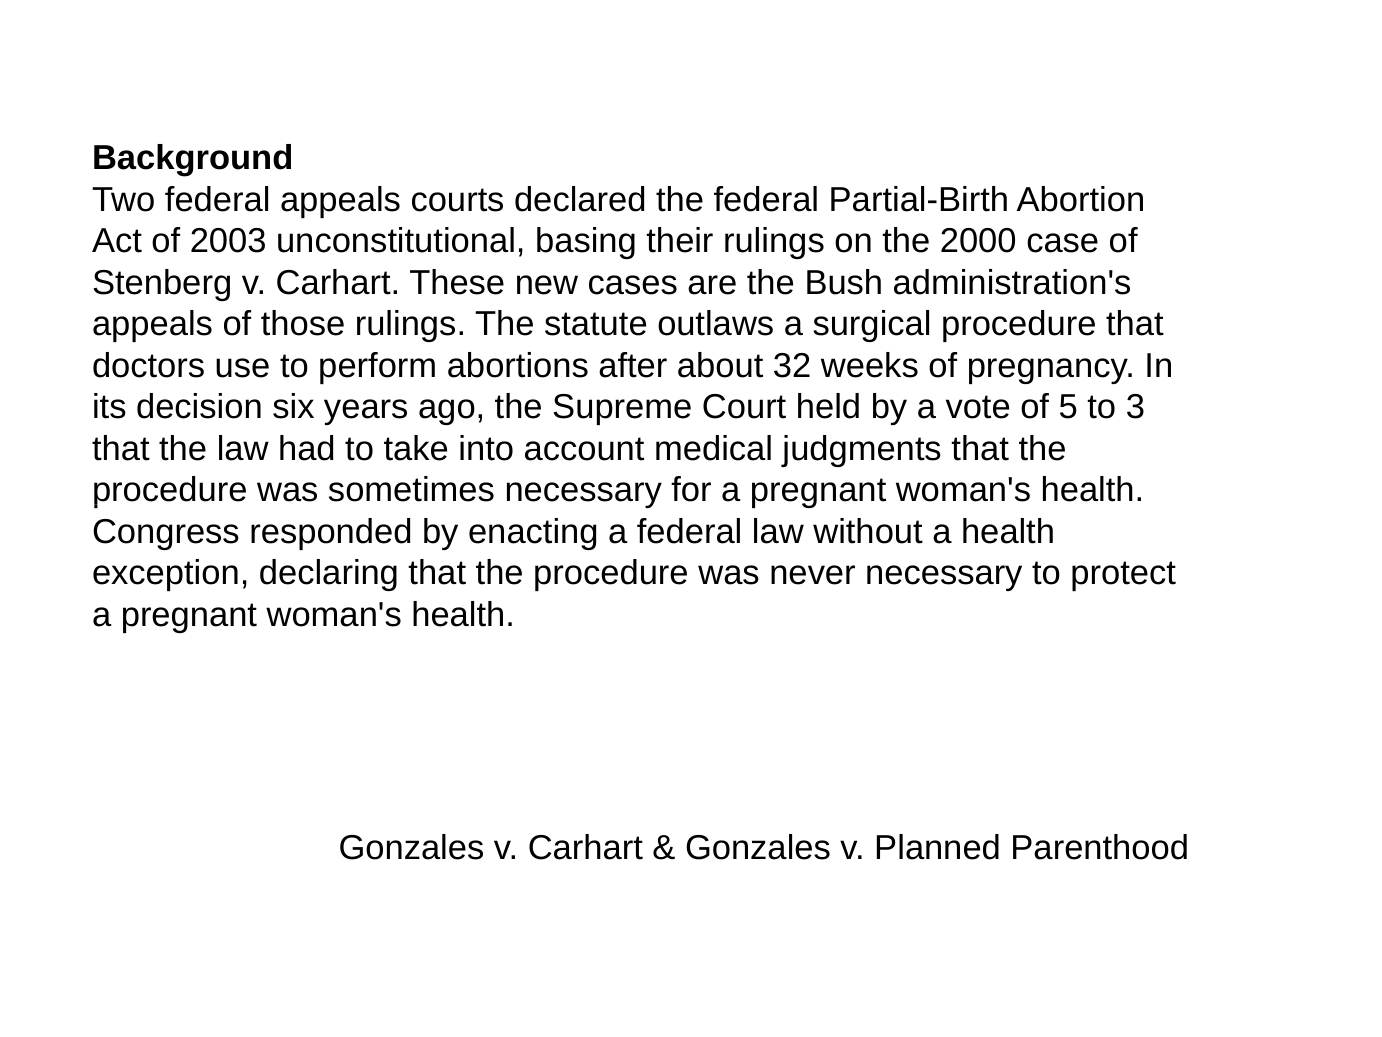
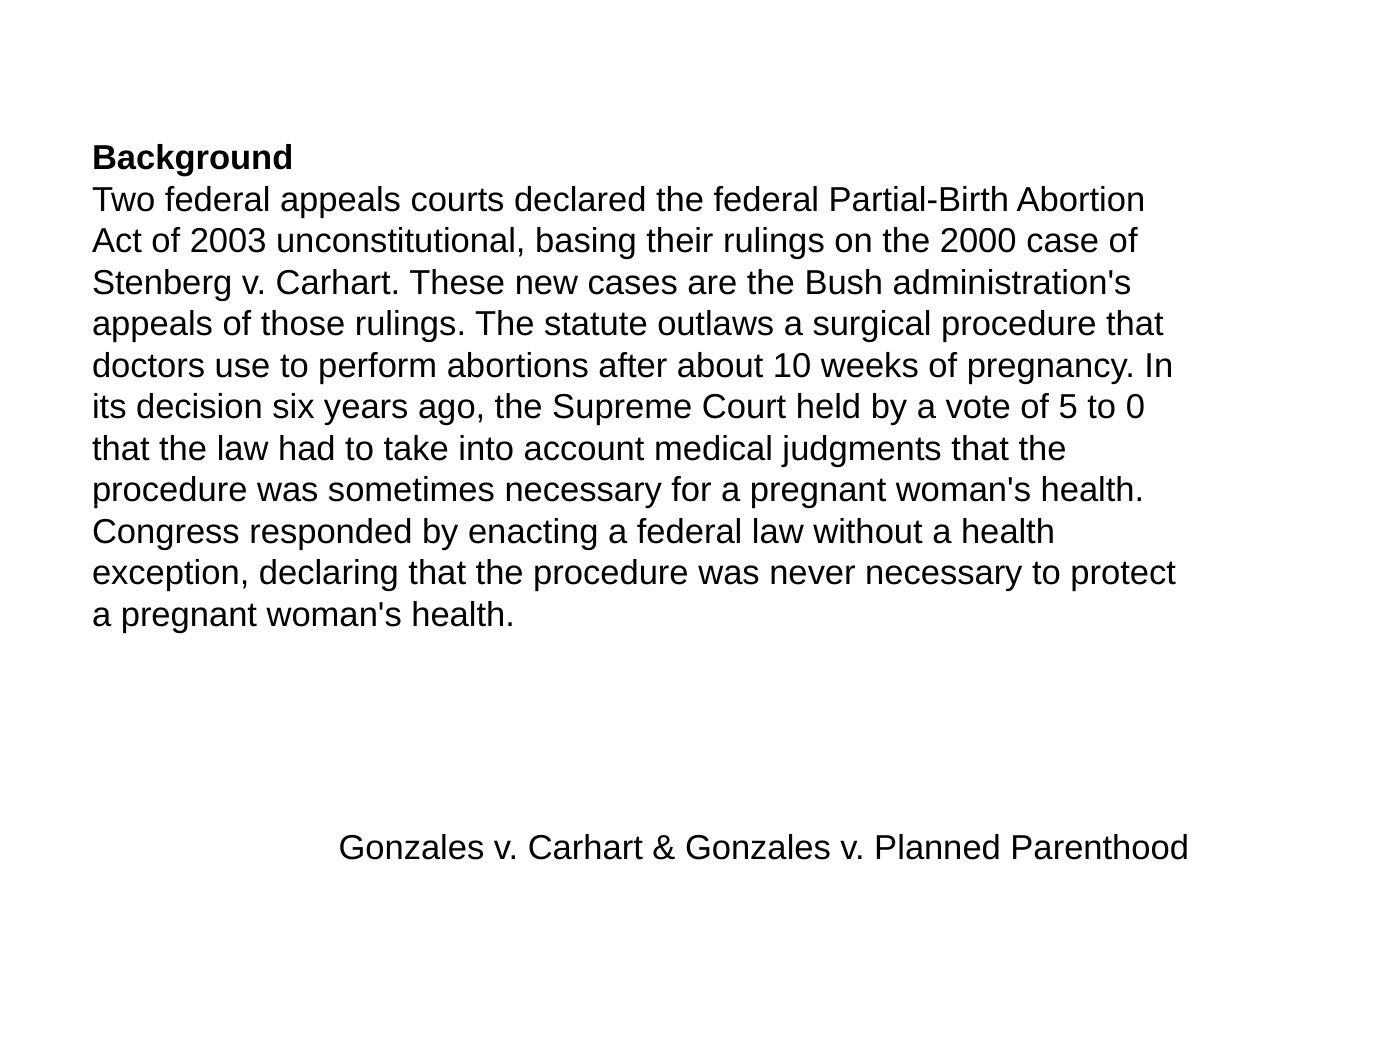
32: 32 -> 10
3: 3 -> 0
